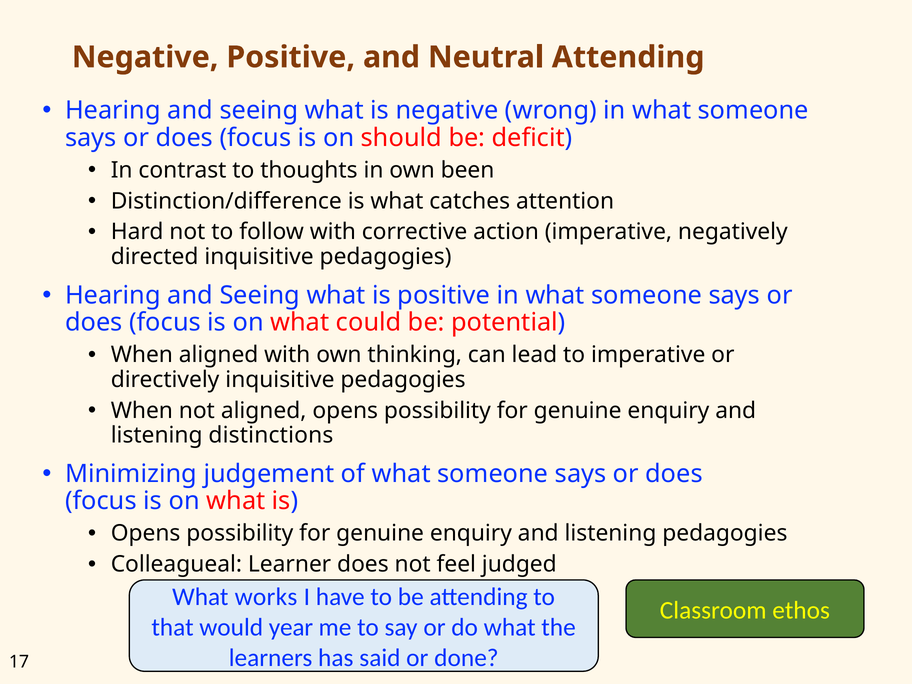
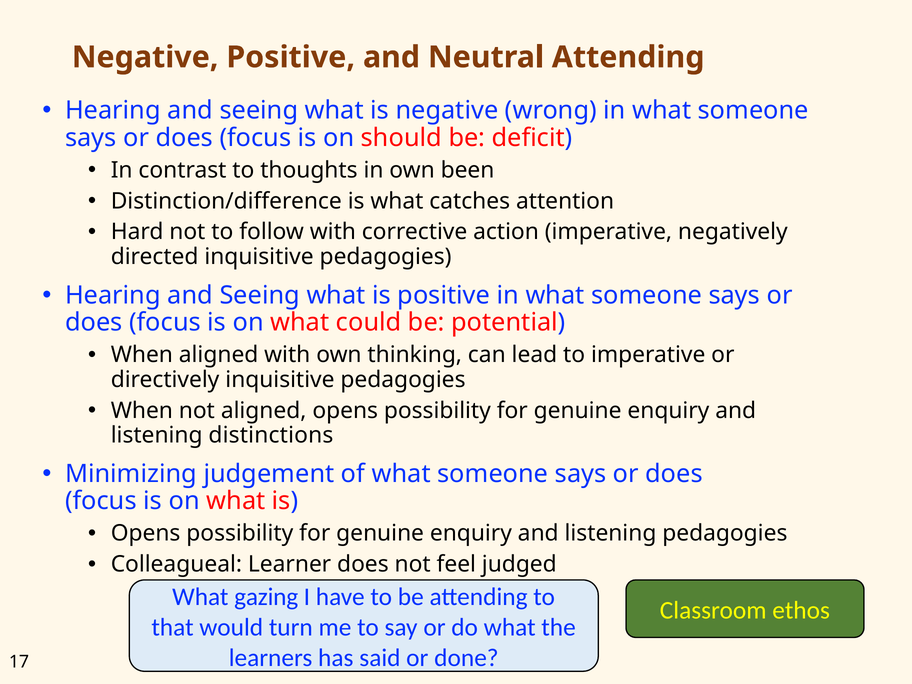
works: works -> gazing
year: year -> turn
